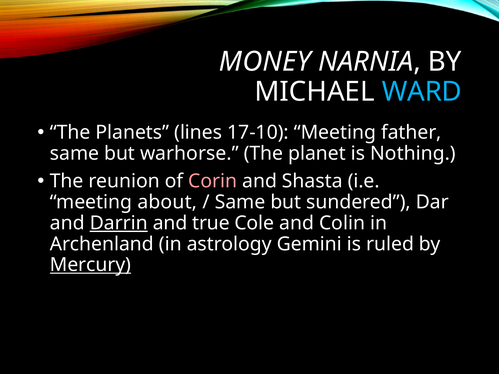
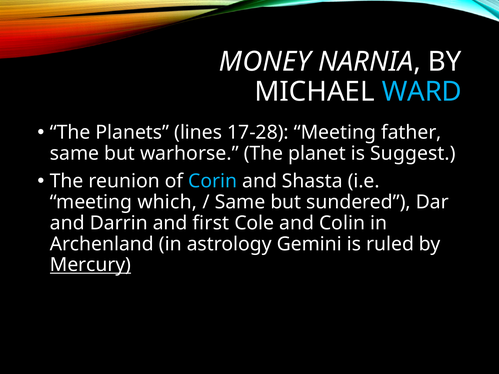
17-10: 17-10 -> 17-28
Nothing: Nothing -> Suggest
Corin colour: pink -> light blue
about: about -> which
Darrin underline: present -> none
true: true -> first
